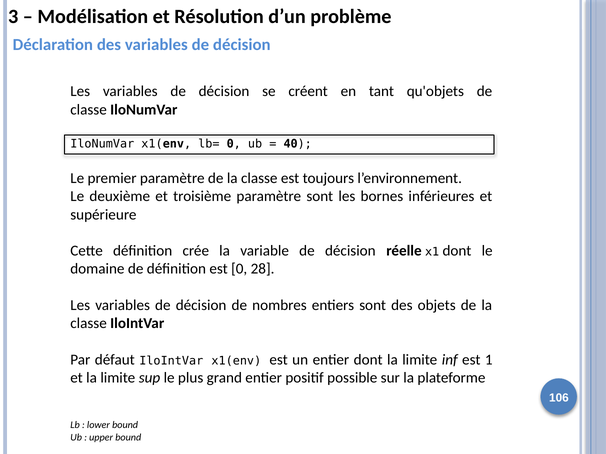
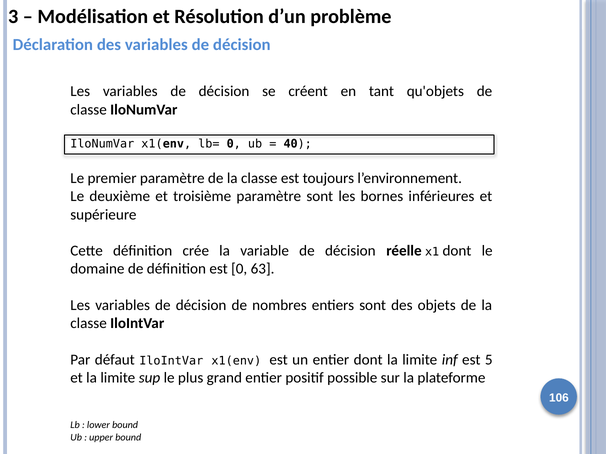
28: 28 -> 63
1: 1 -> 5
